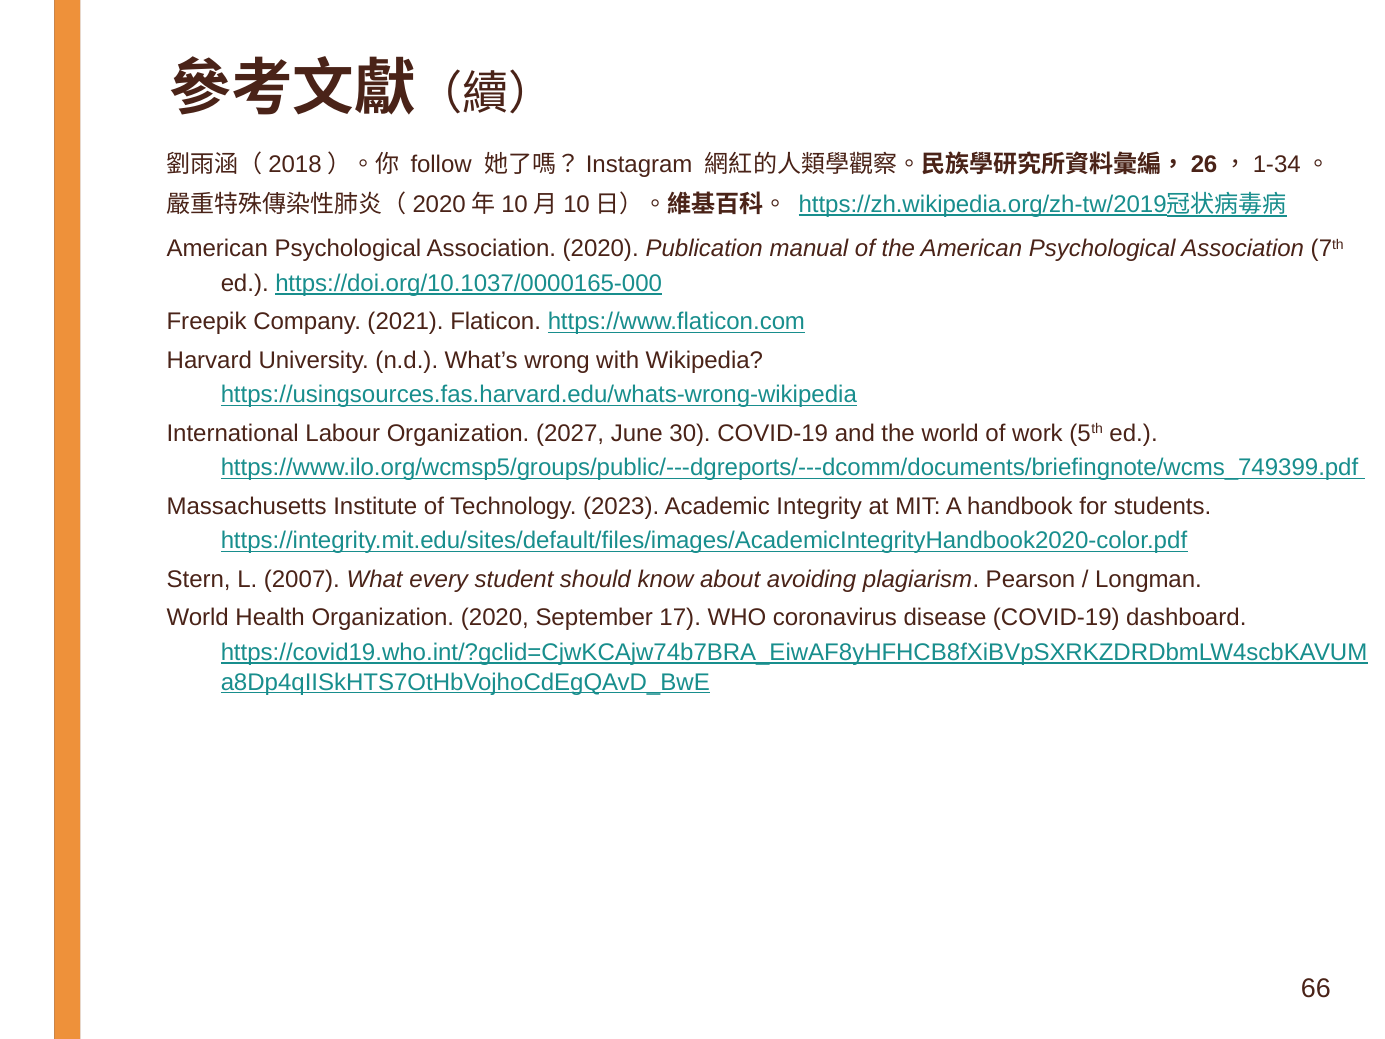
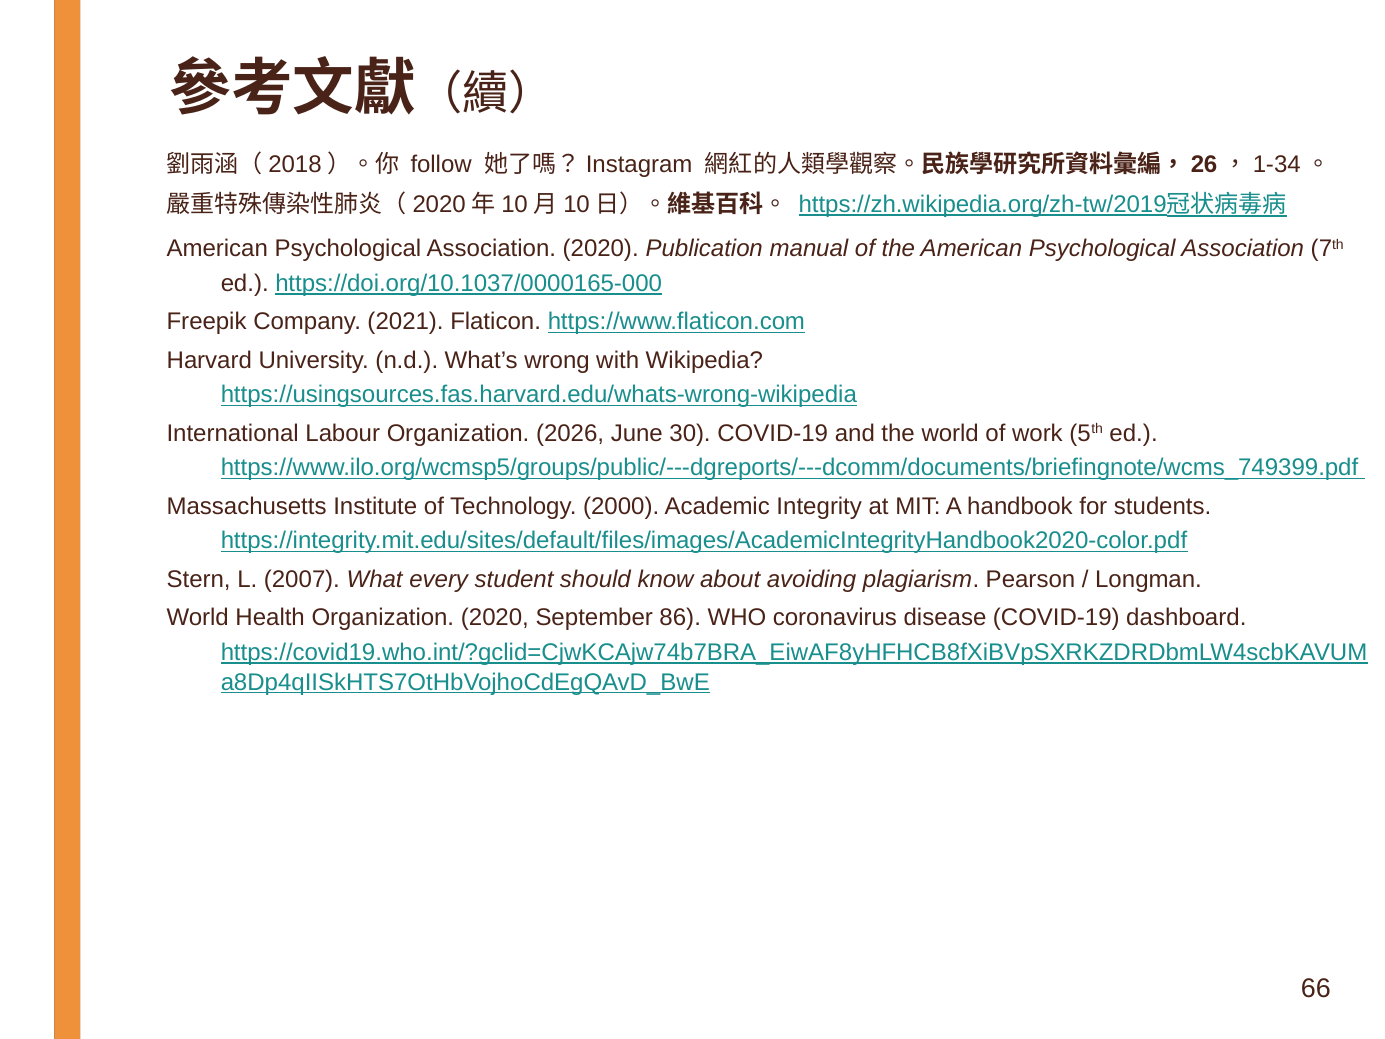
2027: 2027 -> 2026
2023: 2023 -> 2000
17: 17 -> 86
